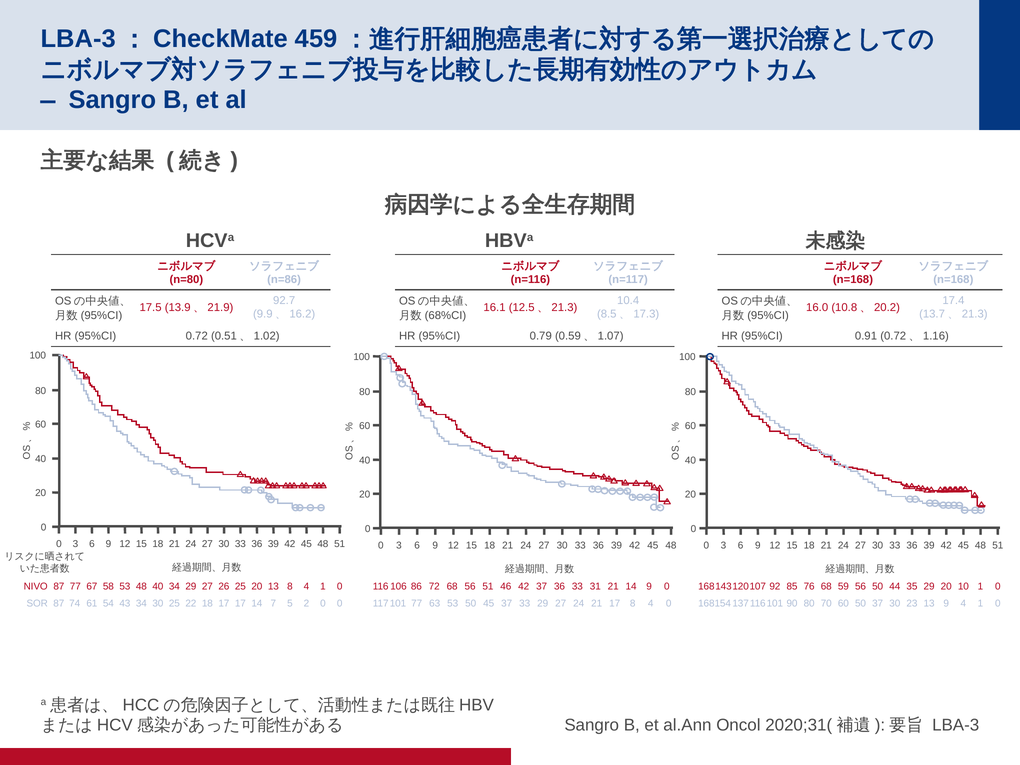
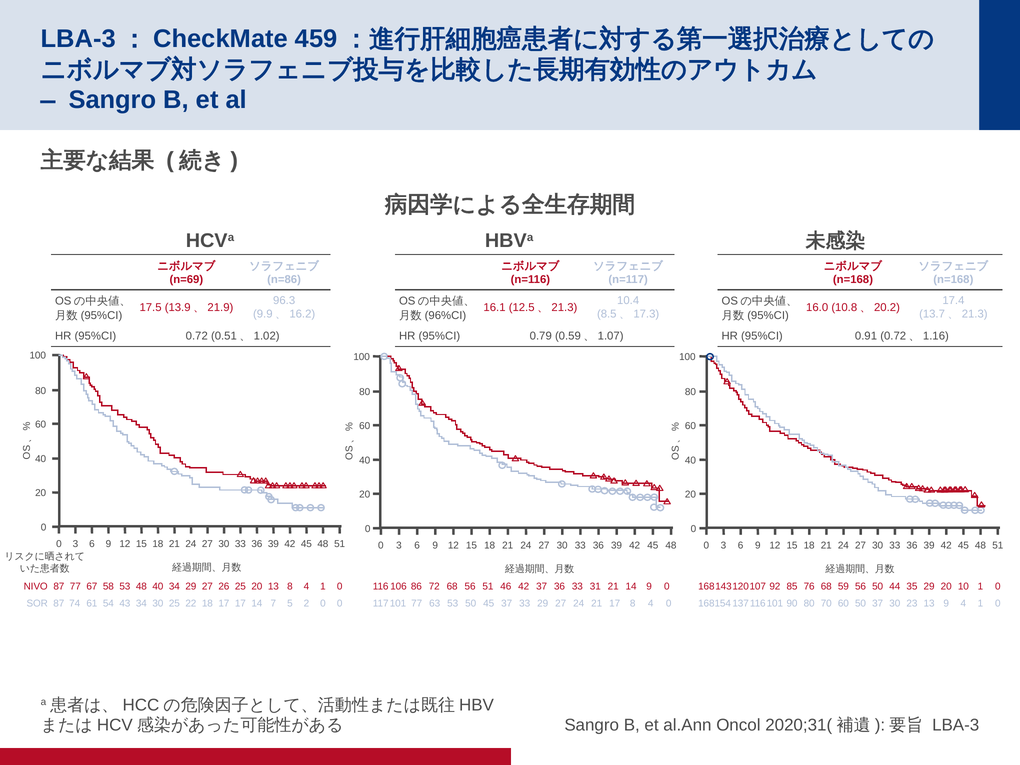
n=80: n=80 -> n=69
92.7: 92.7 -> 96.3
68%CI: 68%CI -> 96%CI
